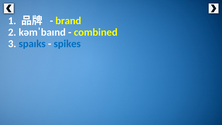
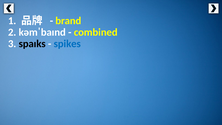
spaɪks colour: blue -> black
